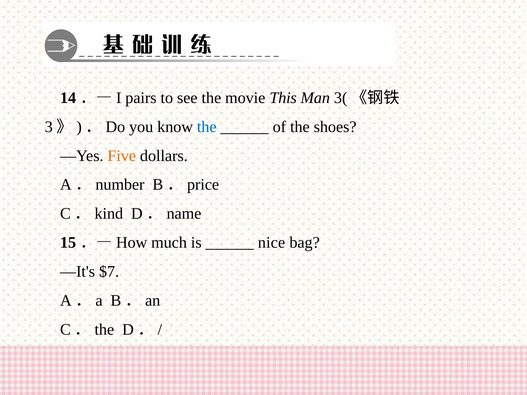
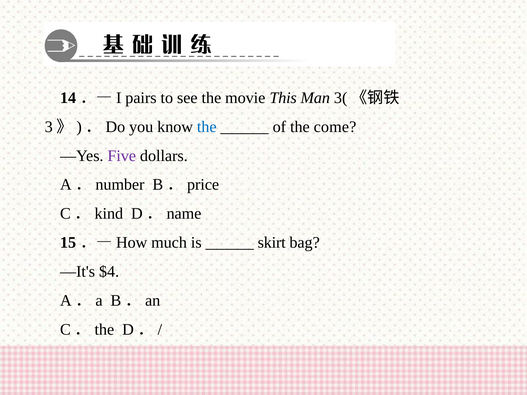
shoes: shoes -> come
Five colour: orange -> purple
nice: nice -> skirt
$7: $7 -> $4
